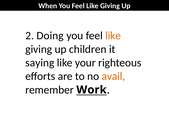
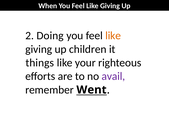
saying: saying -> things
avail colour: orange -> purple
Work: Work -> Went
